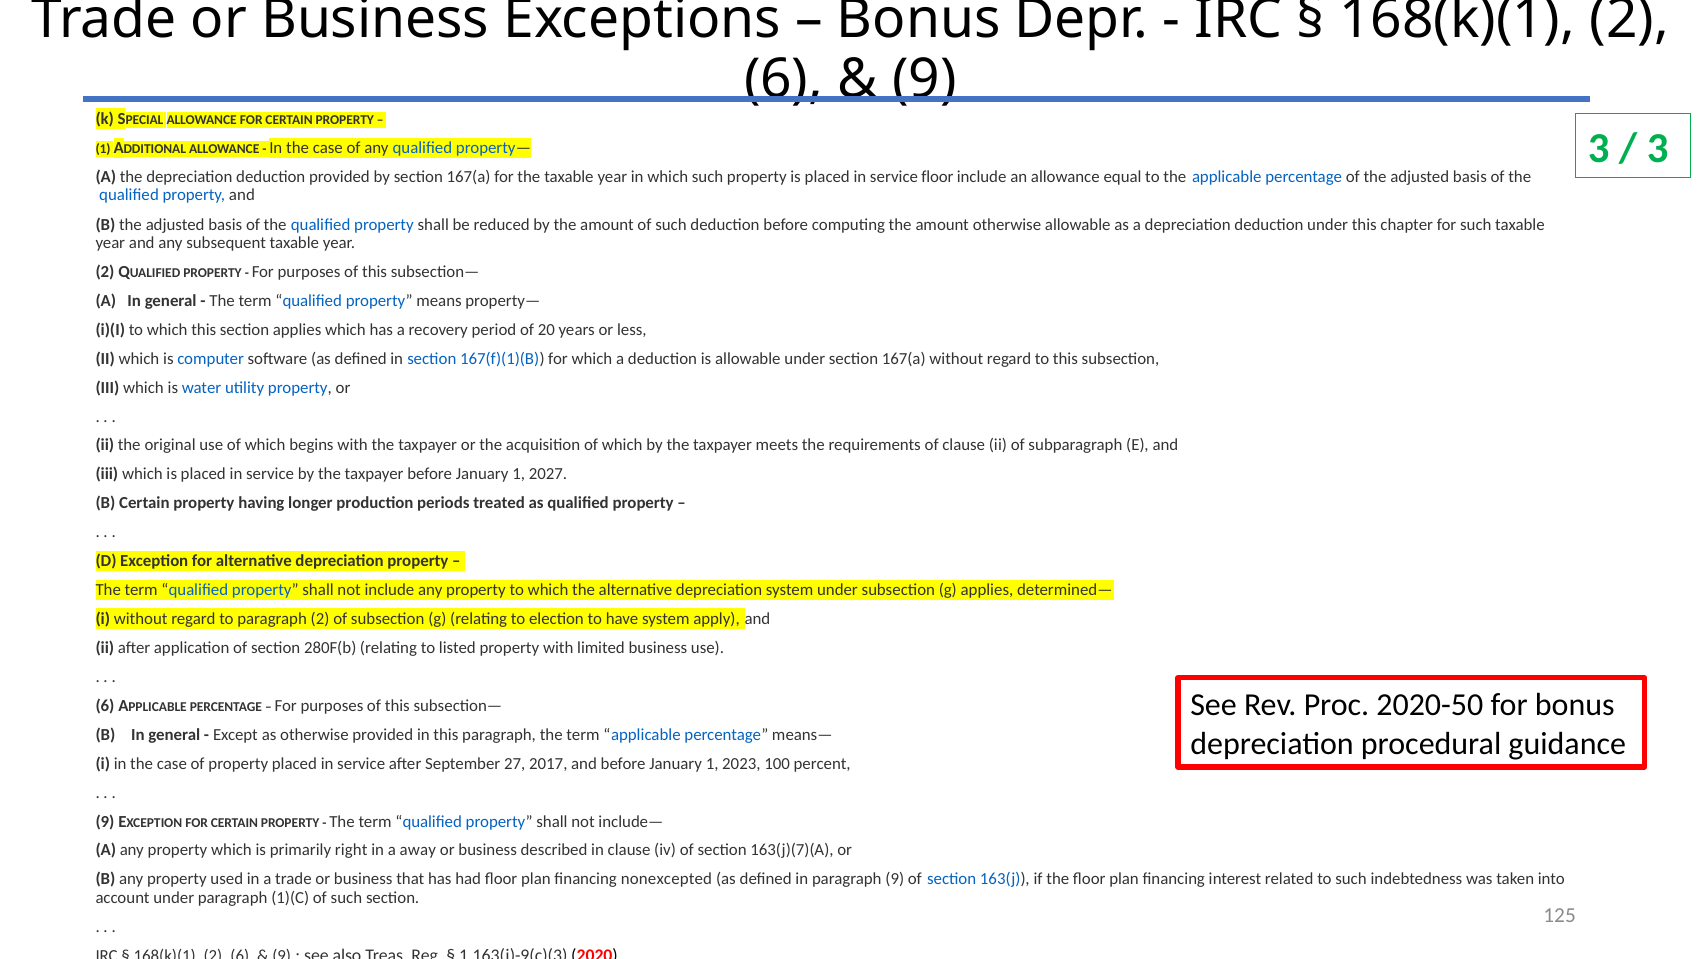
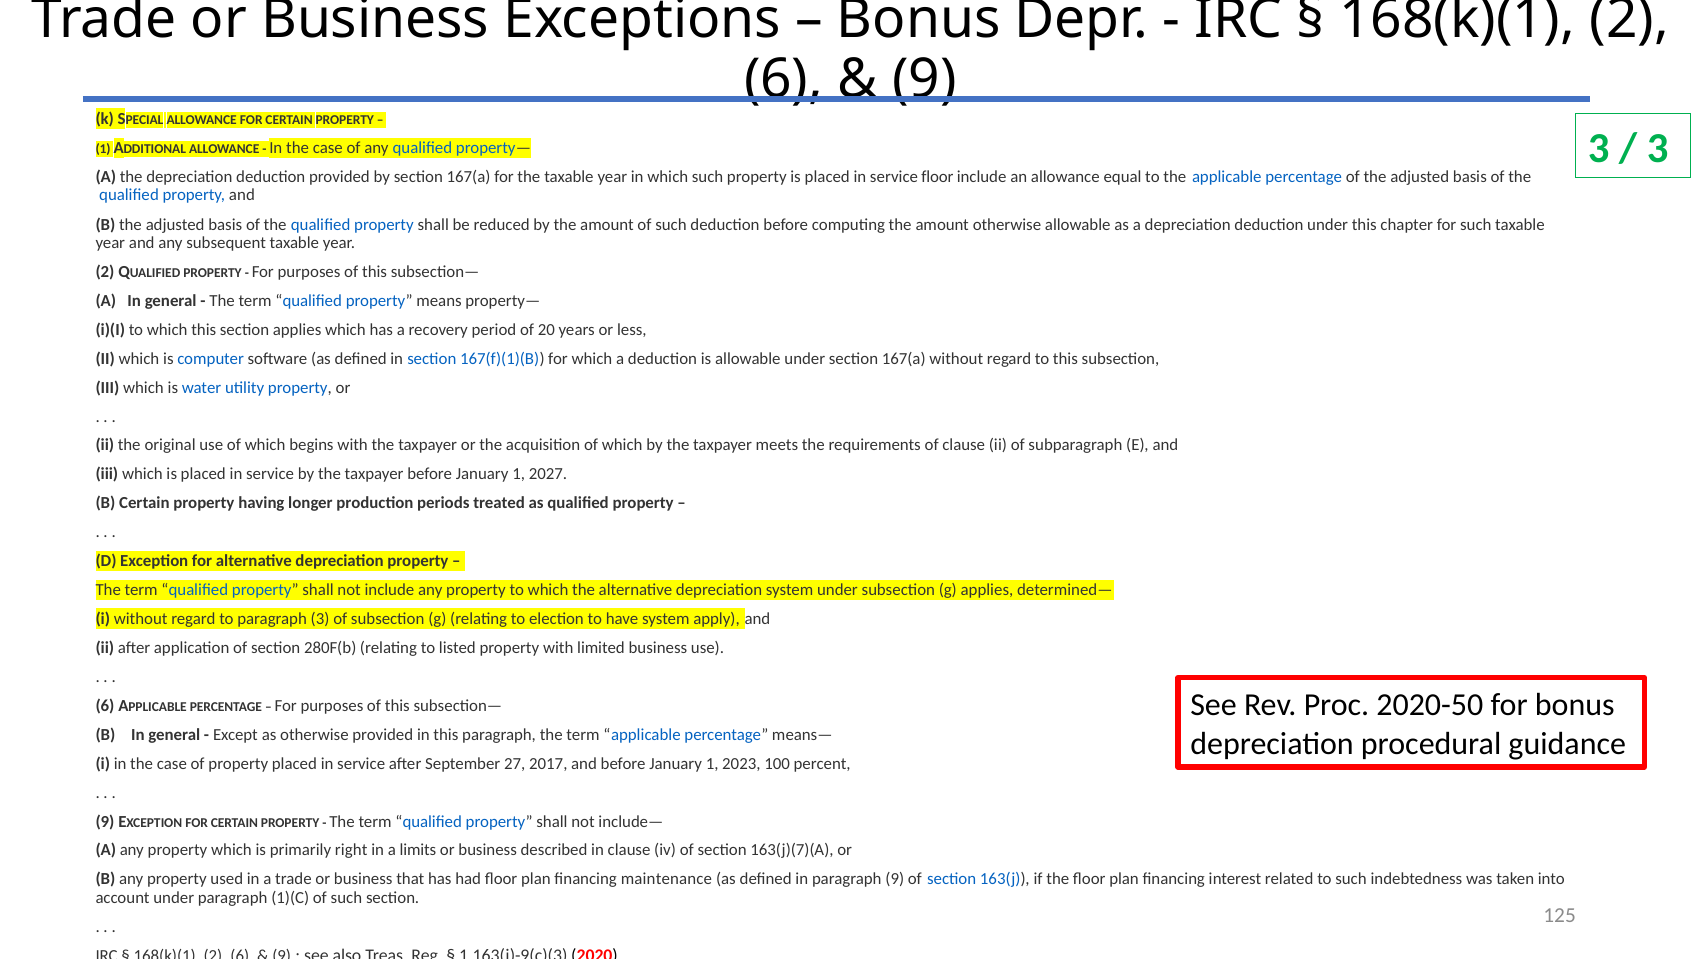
paragraph 2: 2 -> 3
away: away -> limits
nonexcepted: nonexcepted -> maintenance
